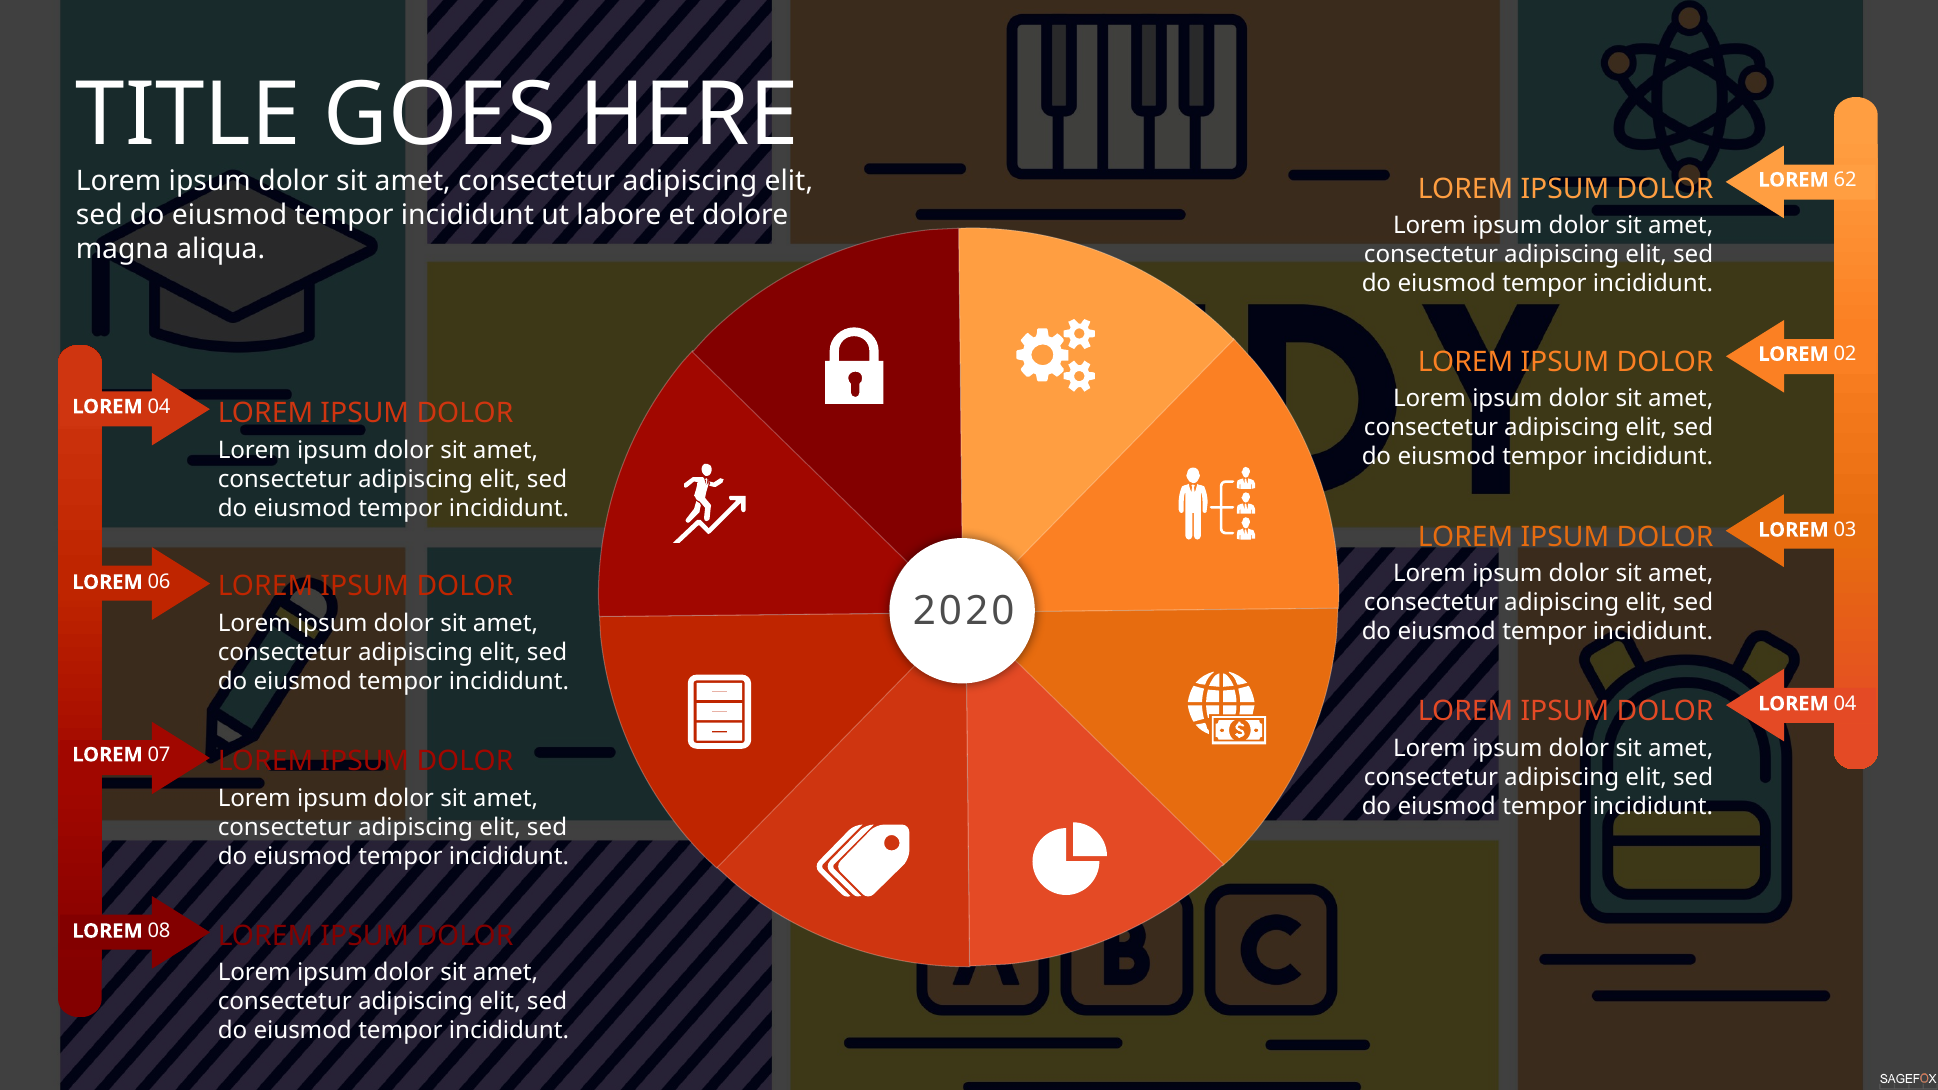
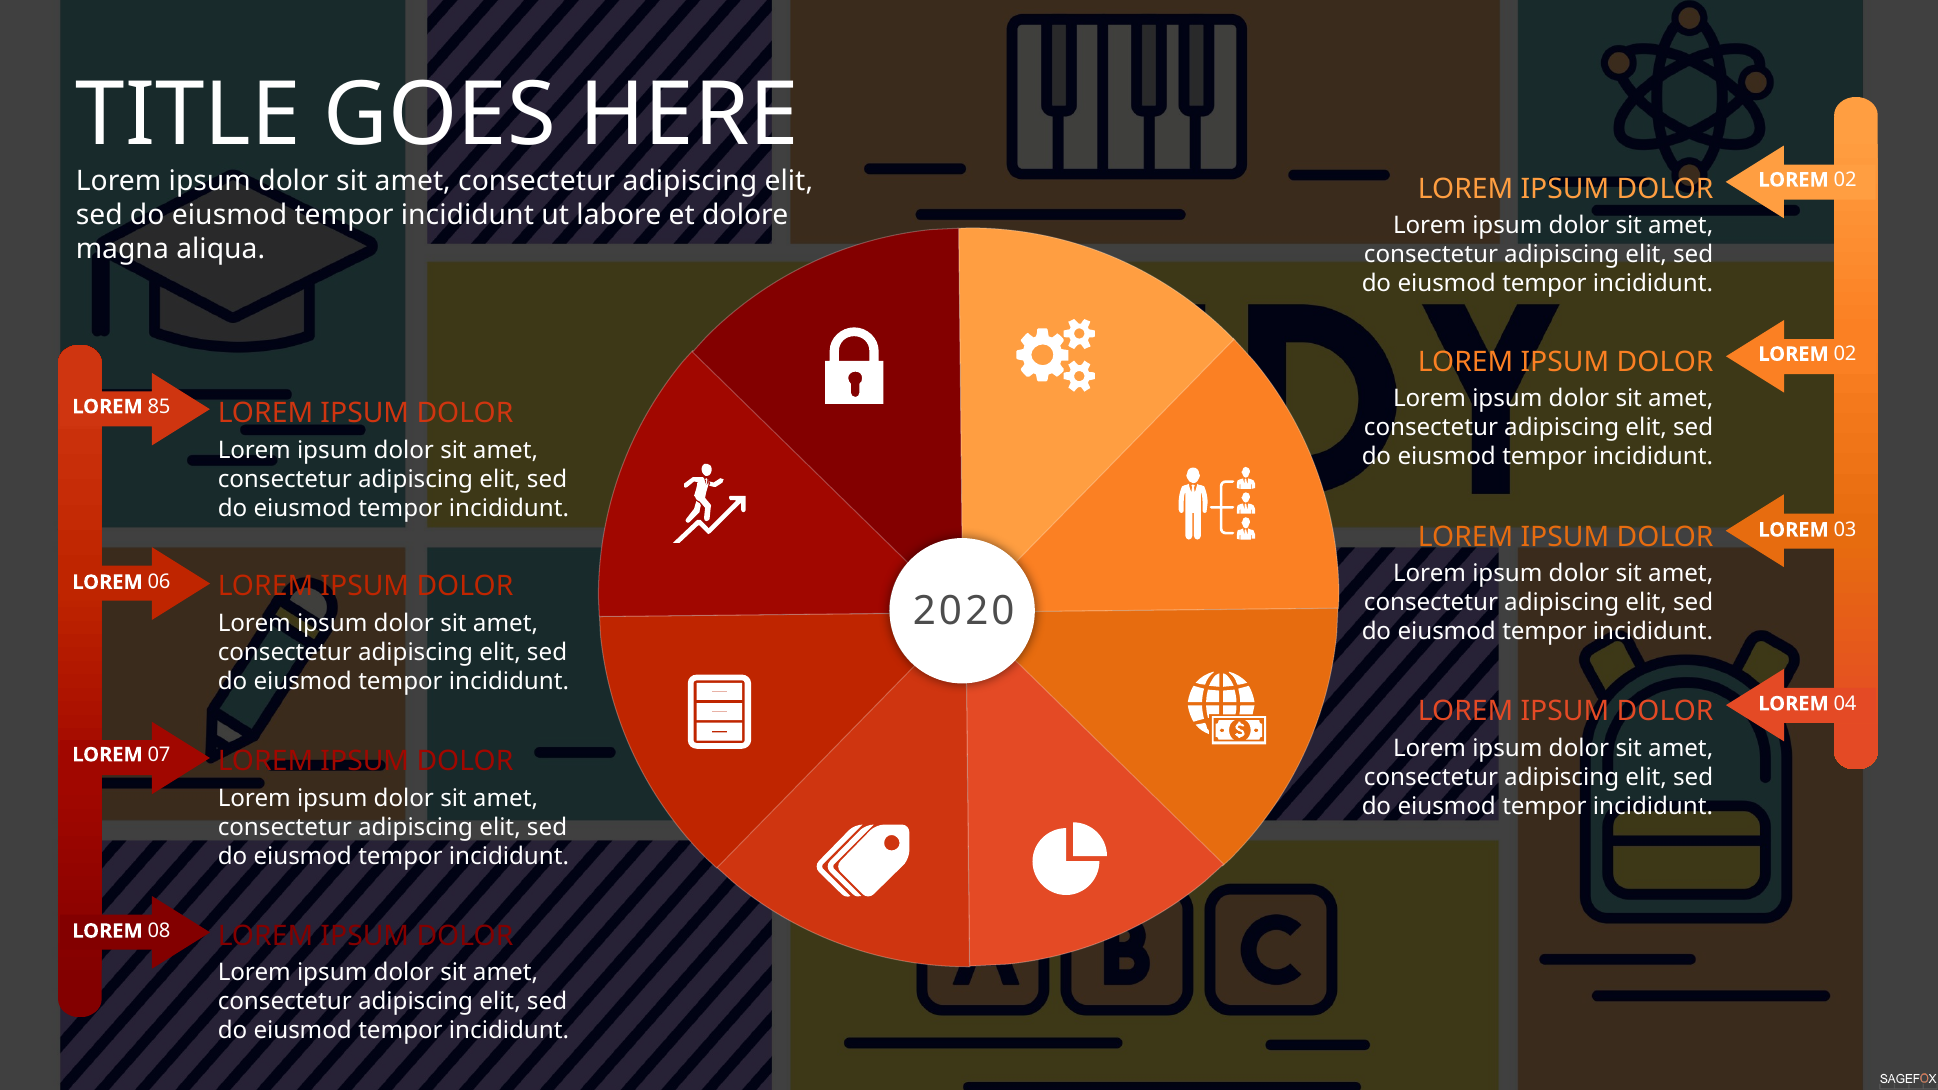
62 at (1845, 180): 62 -> 02
04 at (159, 407): 04 -> 85
